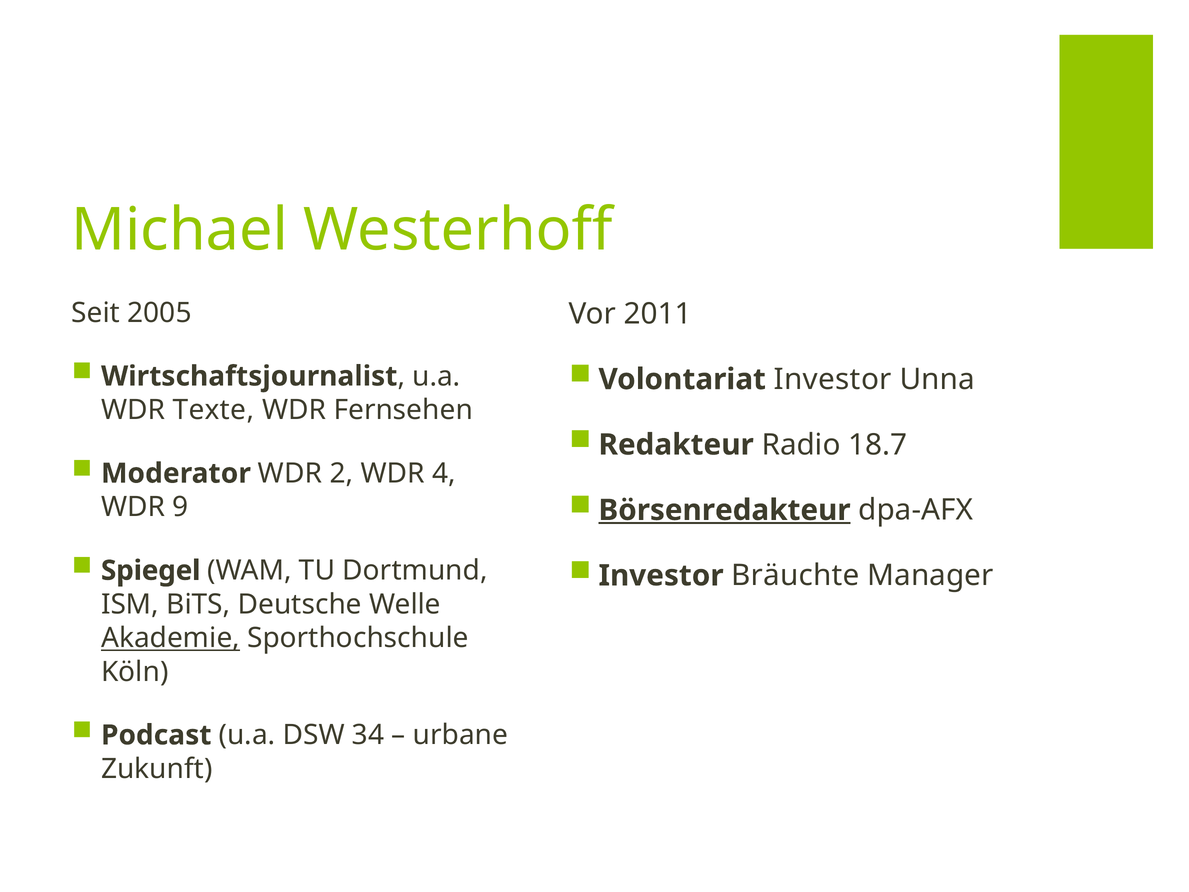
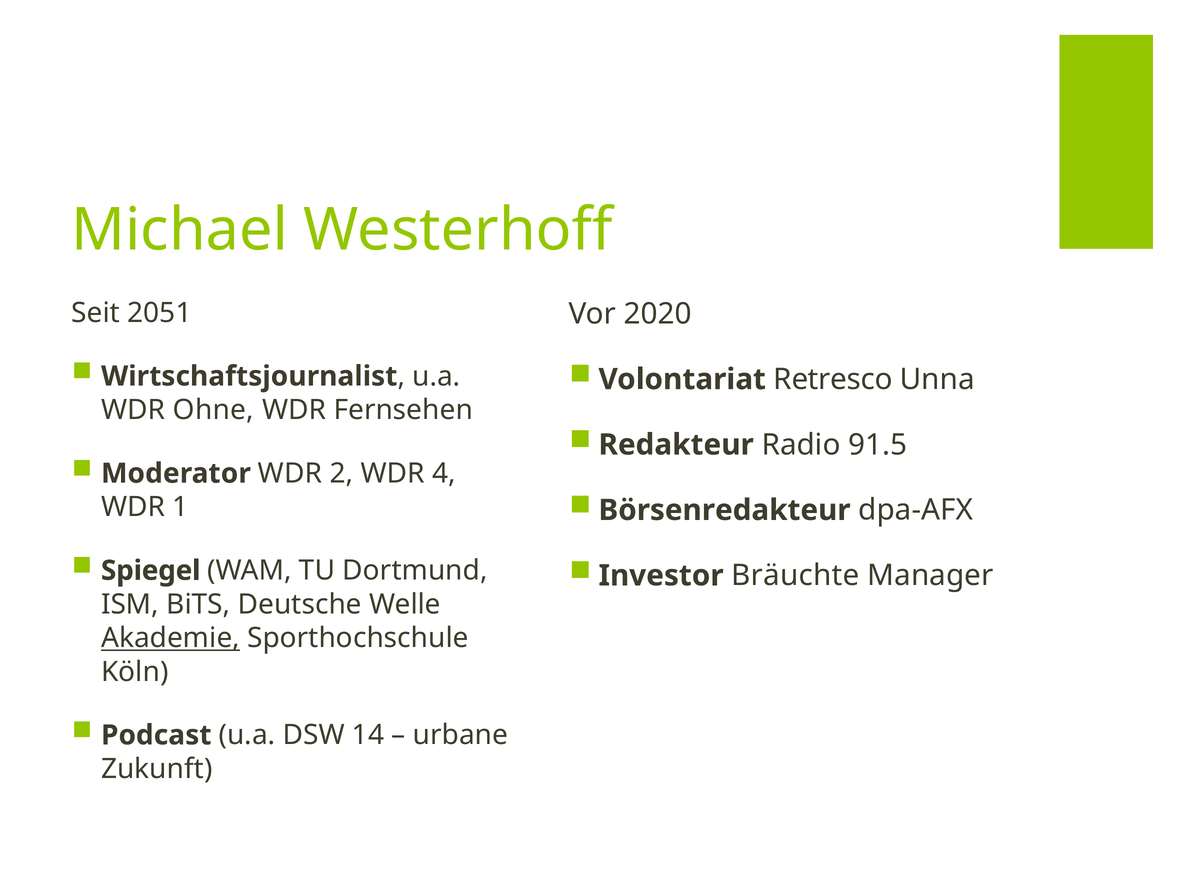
2005: 2005 -> 2051
2011: 2011 -> 2020
Volontariat Investor: Investor -> Retresco
Texte: Texte -> Ohne
18.7: 18.7 -> 91.5
Börsenredakteur underline: present -> none
9: 9 -> 1
34: 34 -> 14
